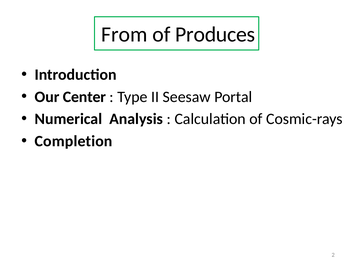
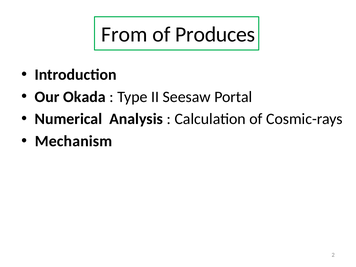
Center: Center -> Okada
Completion: Completion -> Mechanism
